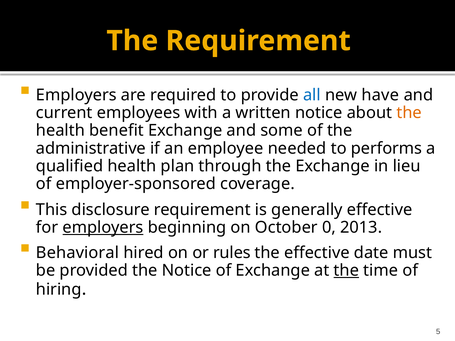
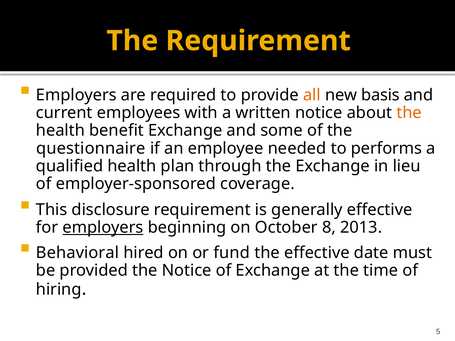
all colour: blue -> orange
have: have -> basis
administrative: administrative -> questionnaire
0: 0 -> 8
rules: rules -> fund
the at (346, 271) underline: present -> none
